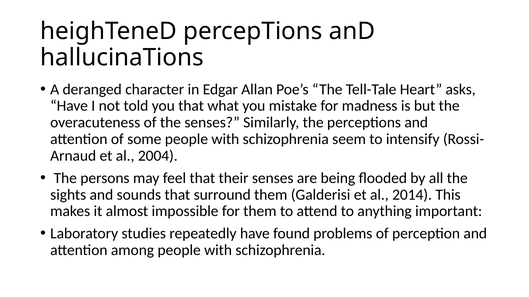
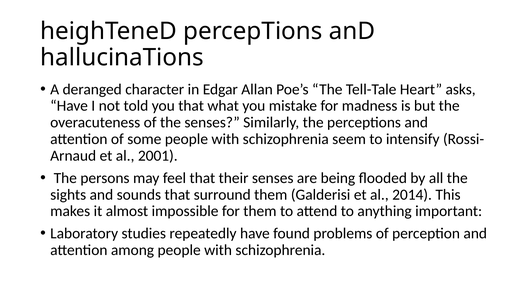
2004: 2004 -> 2001
